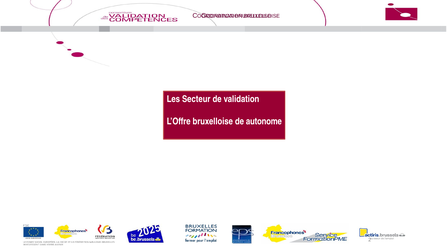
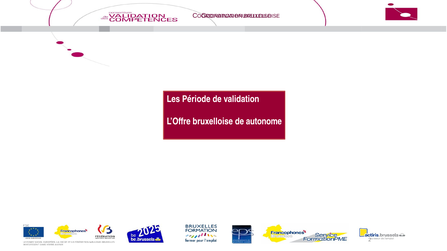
Secteur: Secteur -> Période
